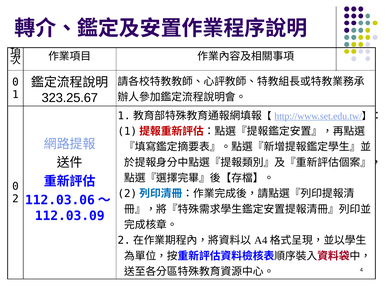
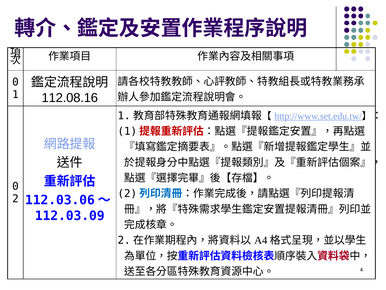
323.25.67: 323.25.67 -> 112.08.16
